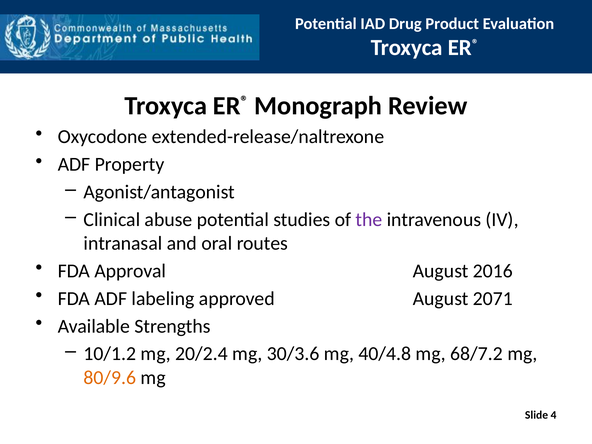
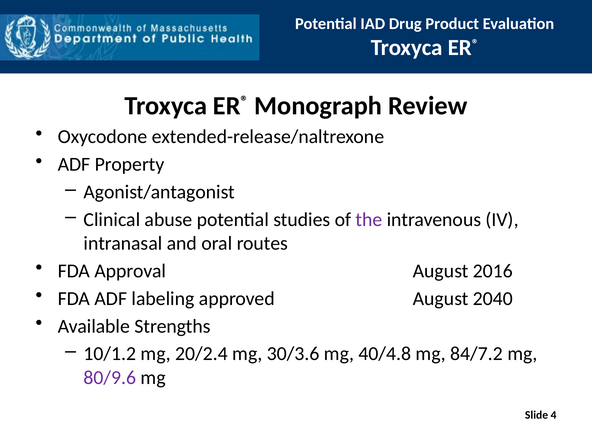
2071: 2071 -> 2040
68/7.2: 68/7.2 -> 84/7.2
80/9.6 colour: orange -> purple
